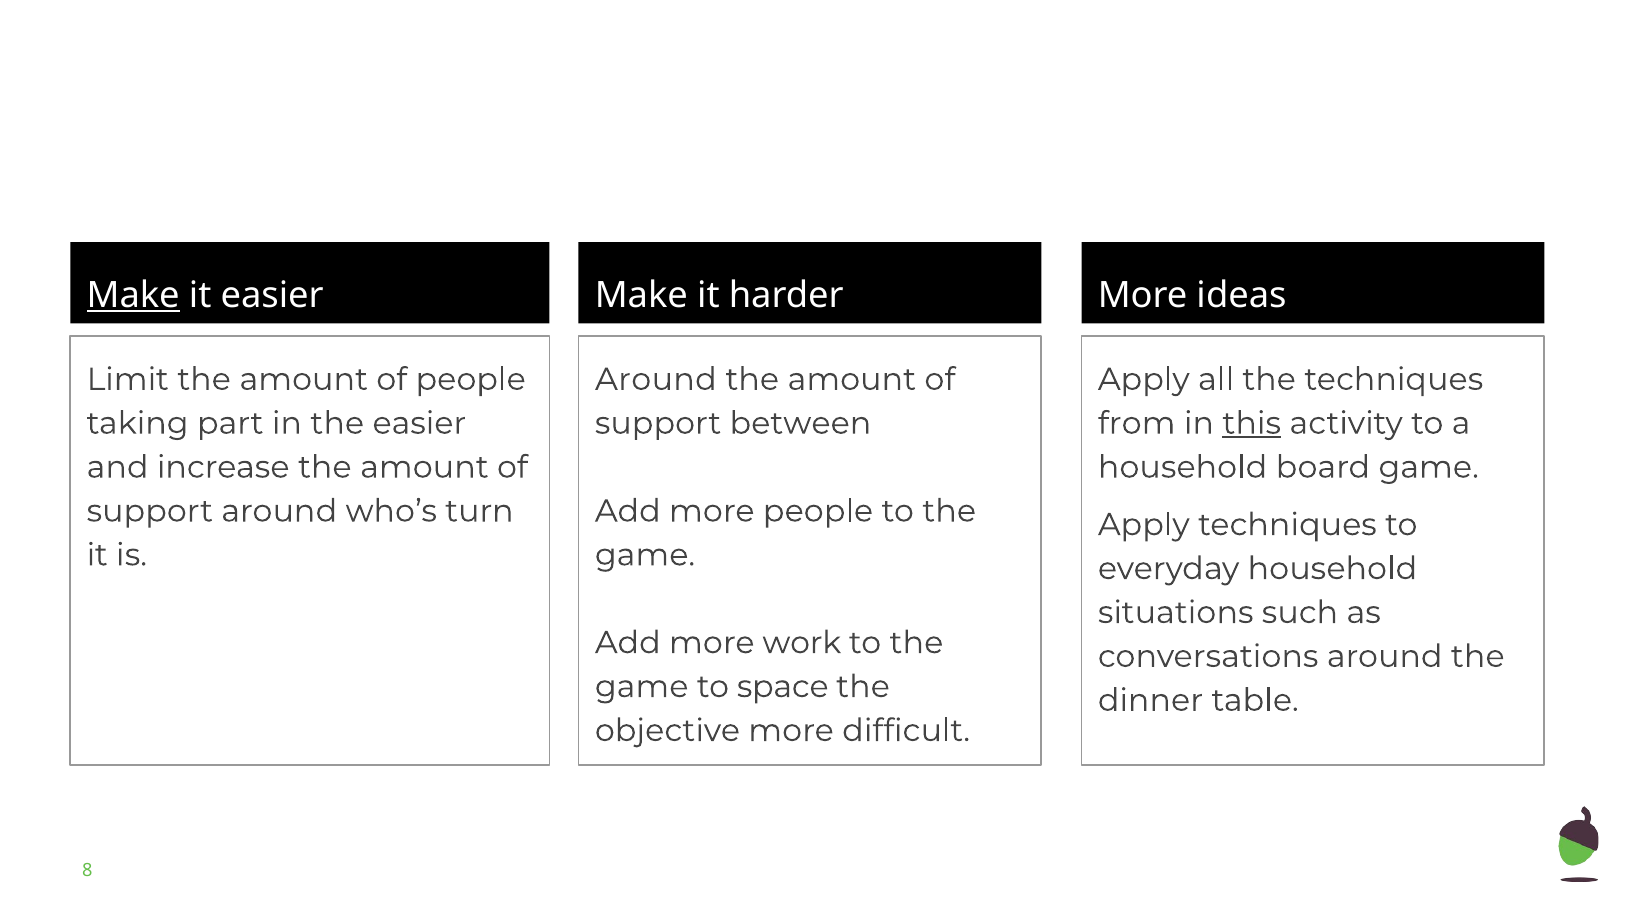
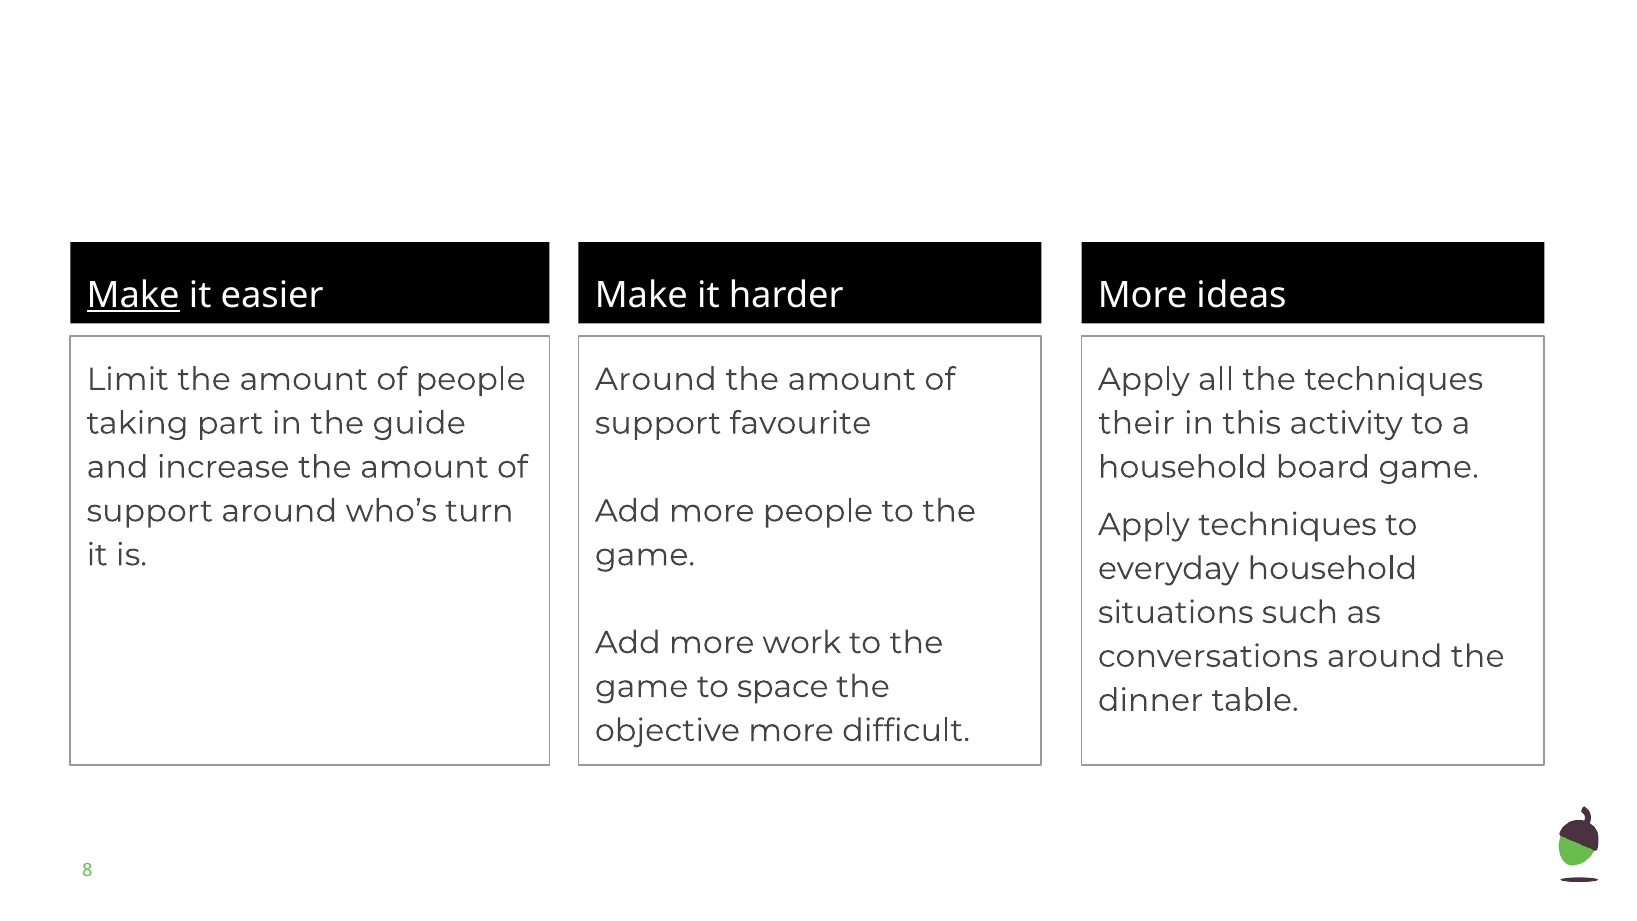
the easier: easier -> guide
between: between -> favourite
from: from -> their
this underline: present -> none
